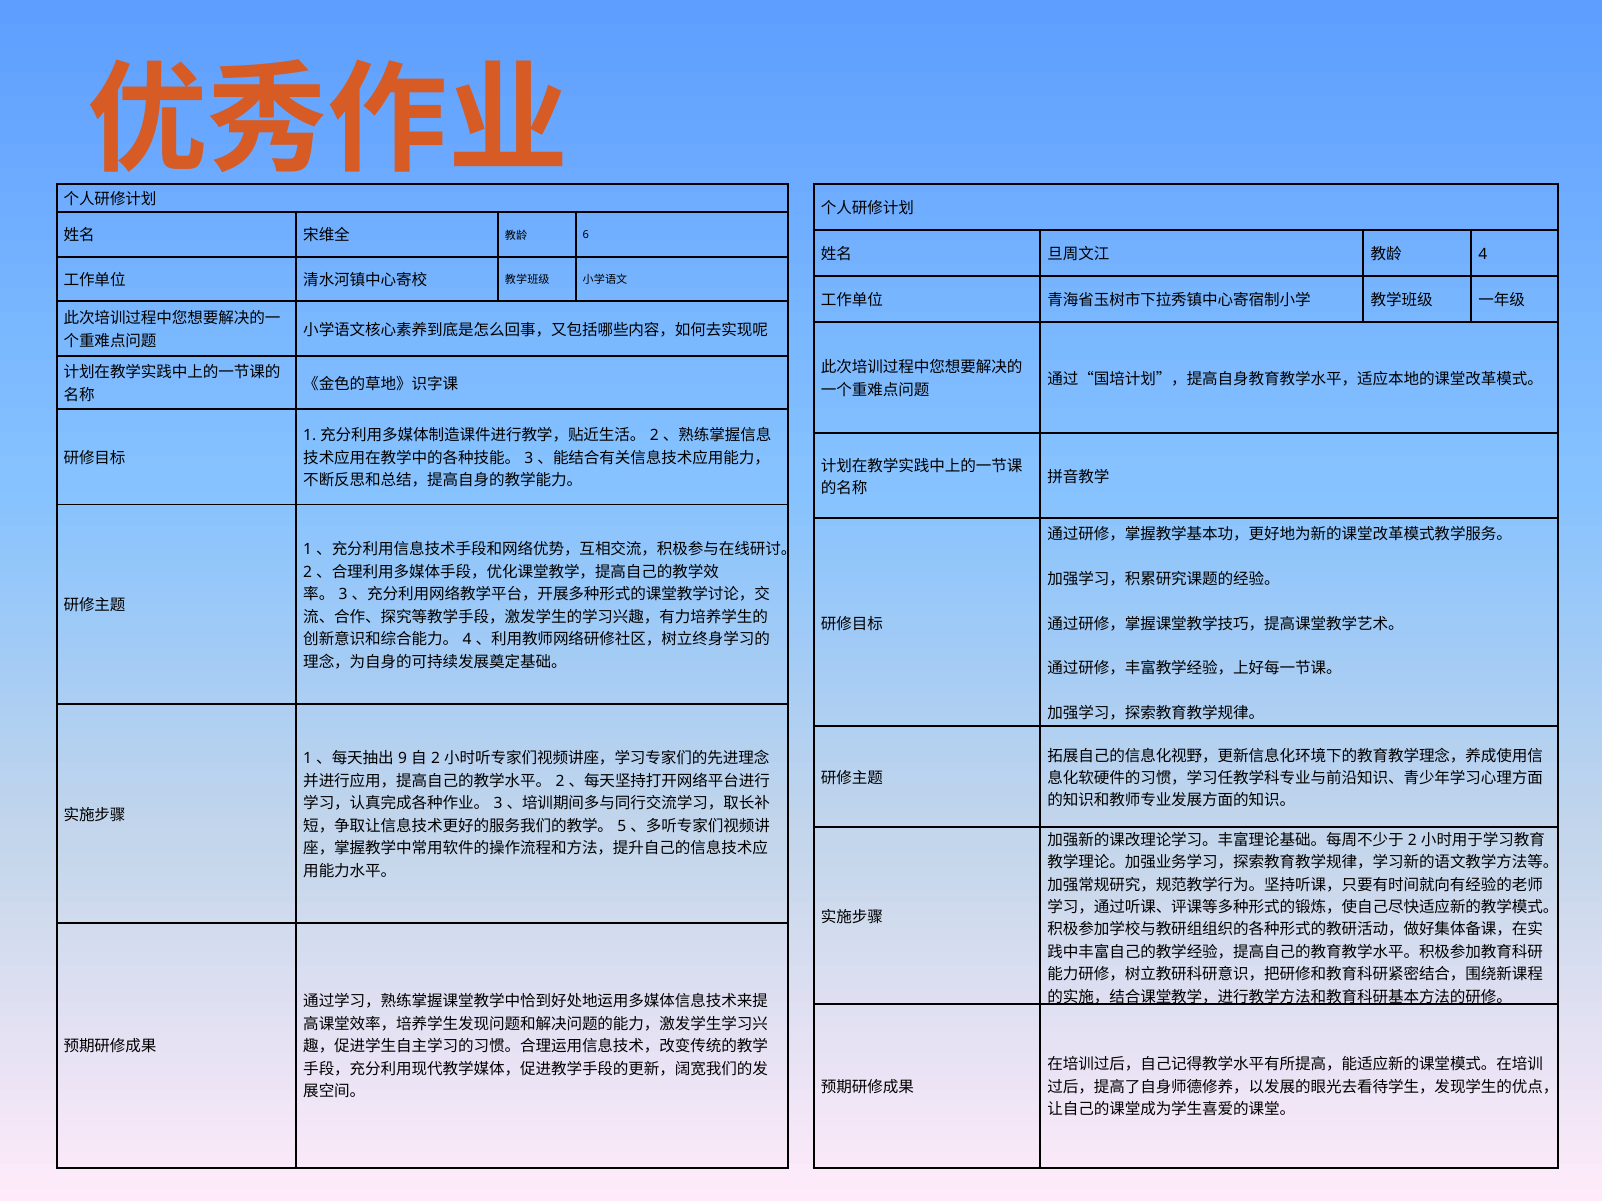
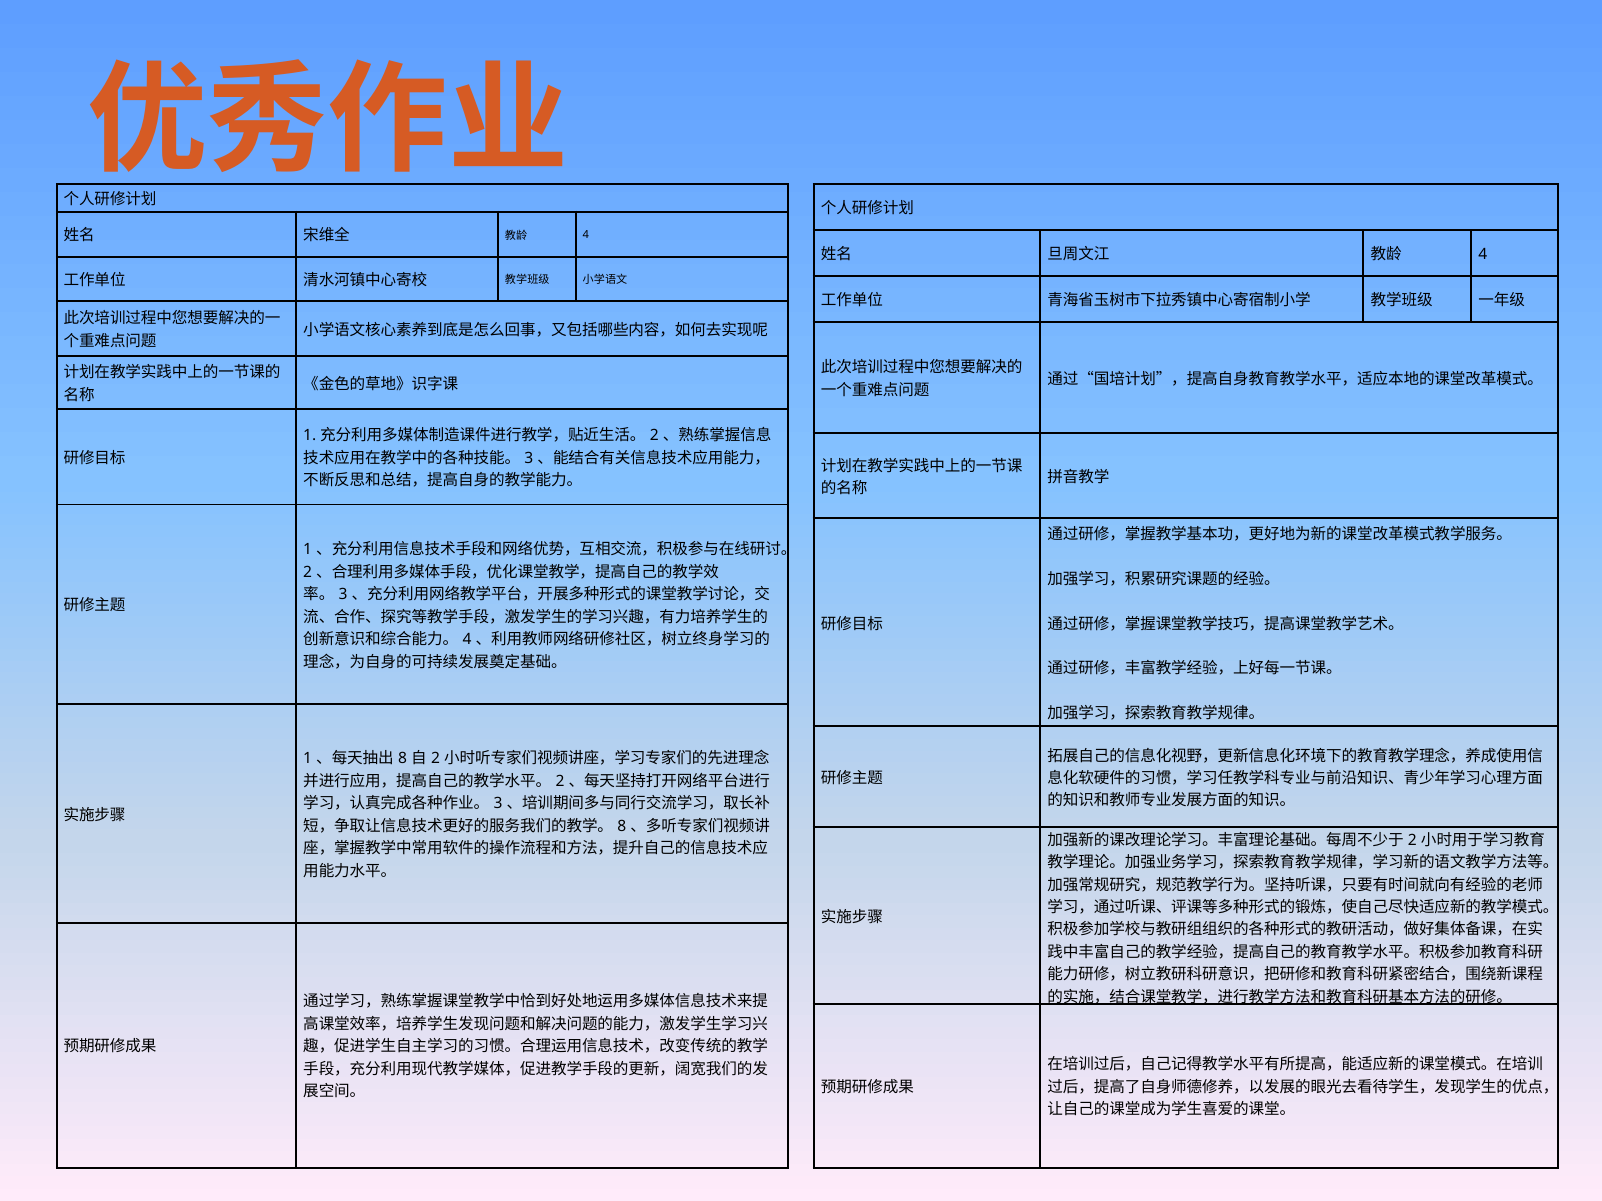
6 at (586, 235): 6 -> 4
9 at (403, 759): 9 -> 8
5 at (622, 827): 5 -> 8
